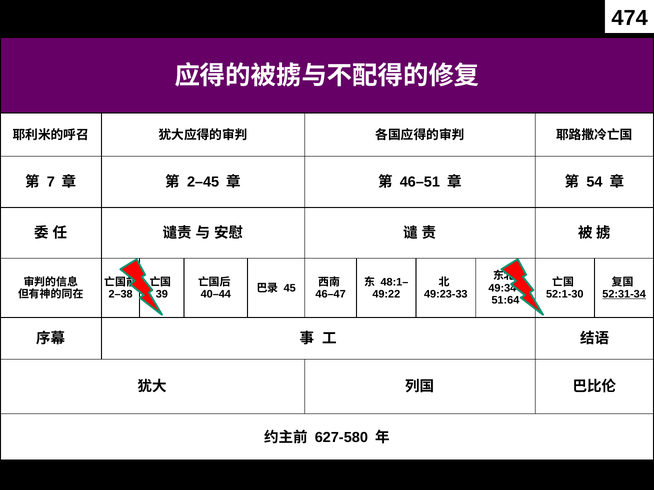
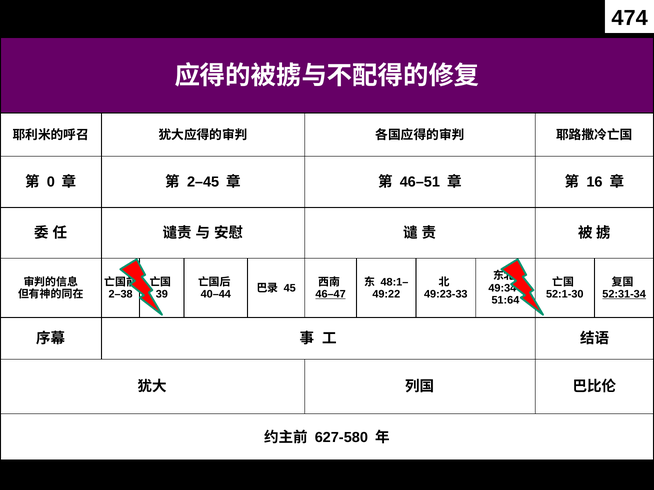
7: 7 -> 0
54: 54 -> 16
46–47 underline: none -> present
